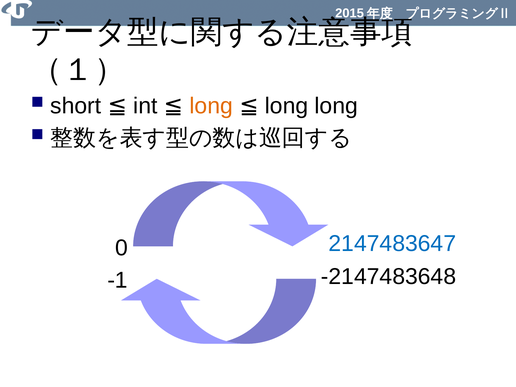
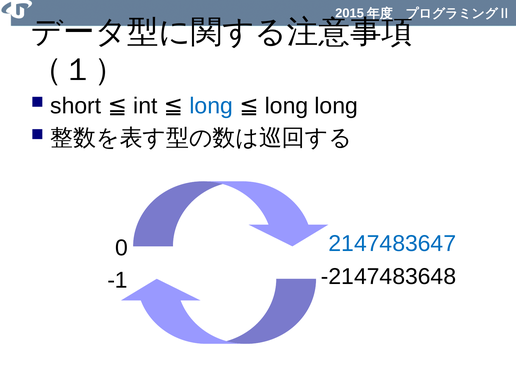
long at (211, 106) colour: orange -> blue
